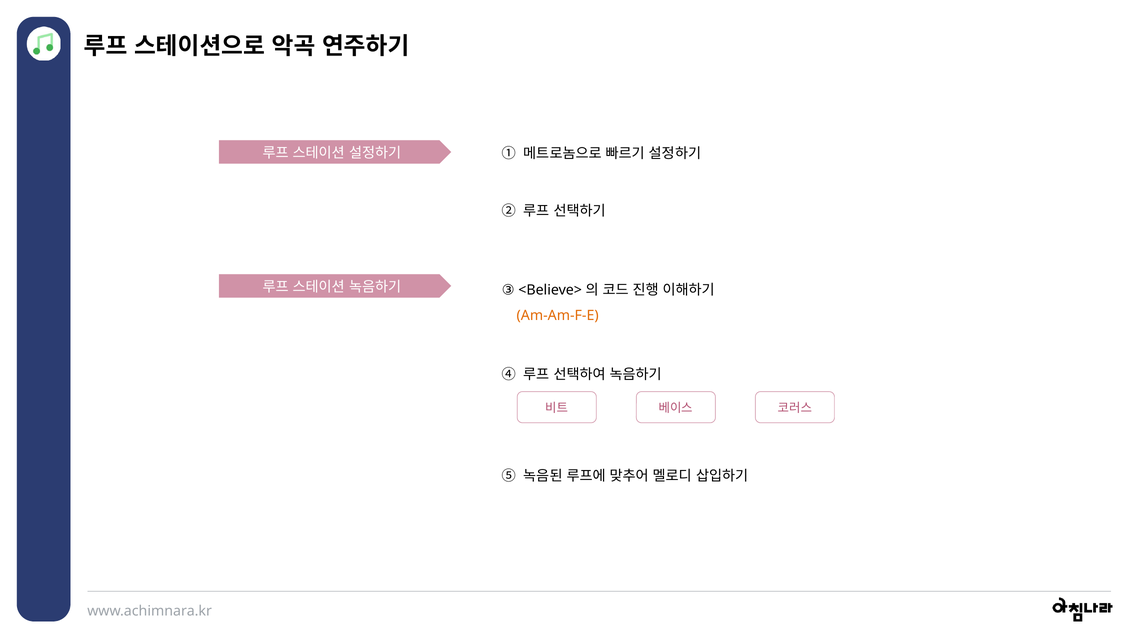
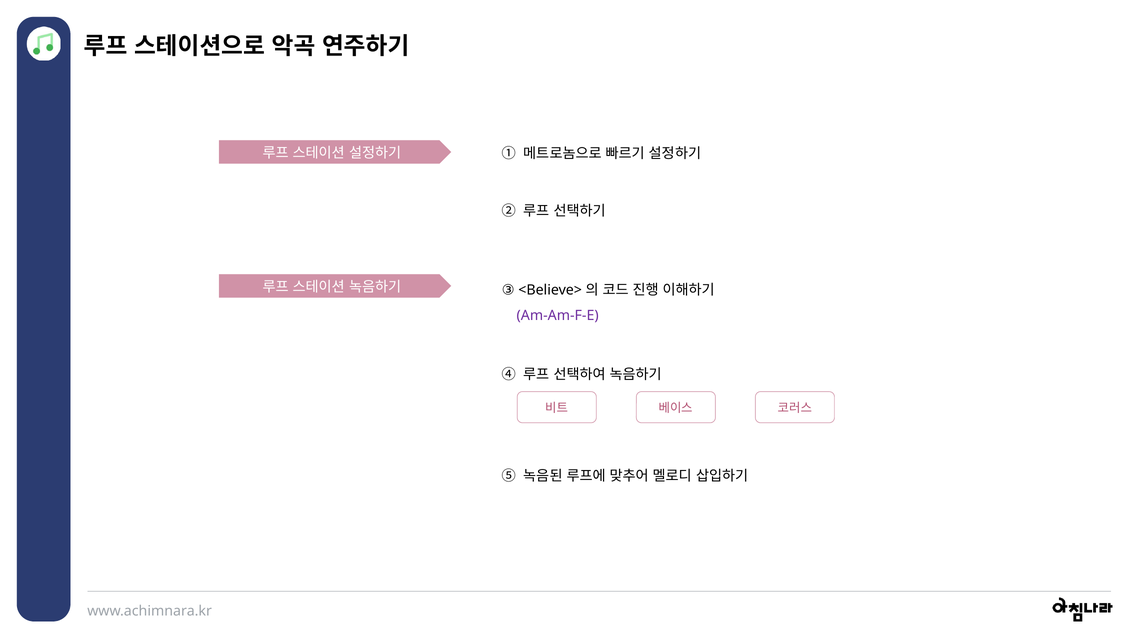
Am-Am-F-E colour: orange -> purple
